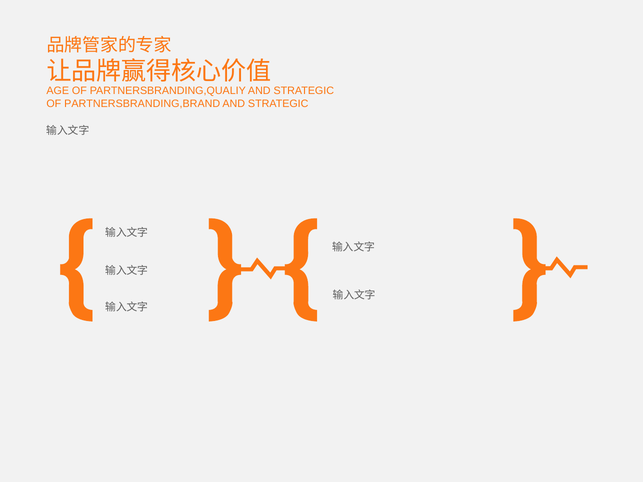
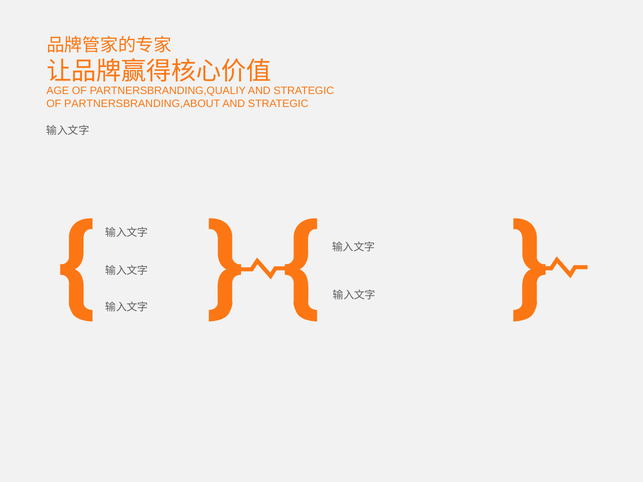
PARTNERSBRANDING,BRAND: PARTNERSBRANDING,BRAND -> PARTNERSBRANDING,ABOUT
